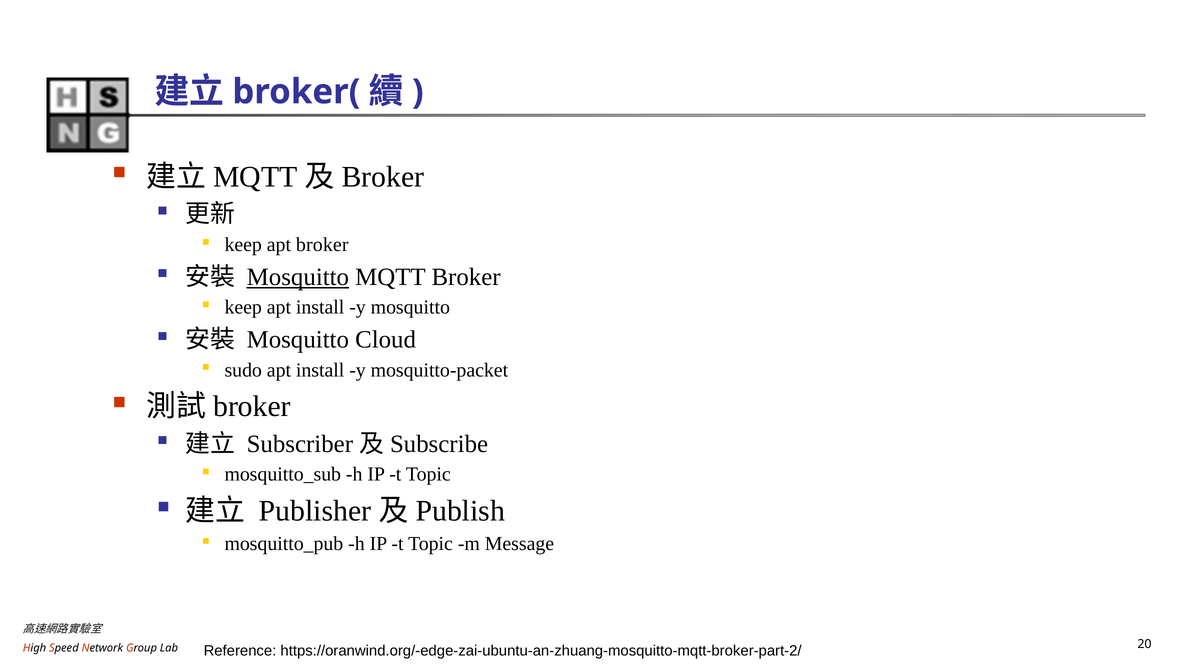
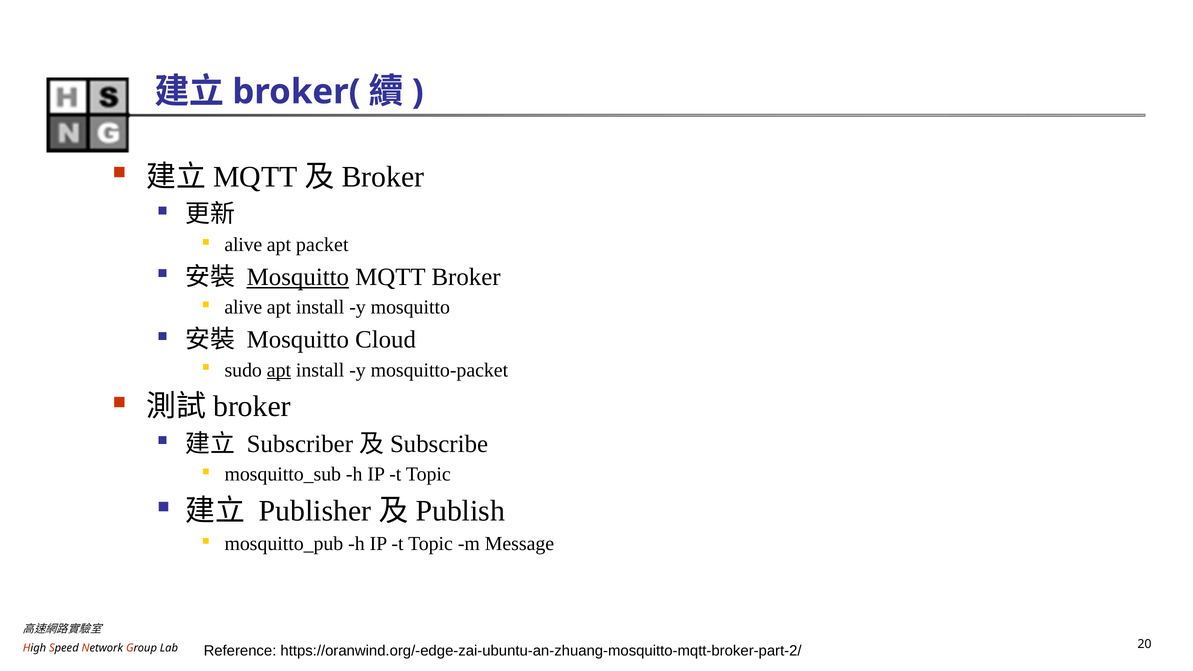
keep at (243, 245): keep -> alive
apt broker: broker -> packet
keep at (243, 307): keep -> alive
apt at (279, 370) underline: none -> present
